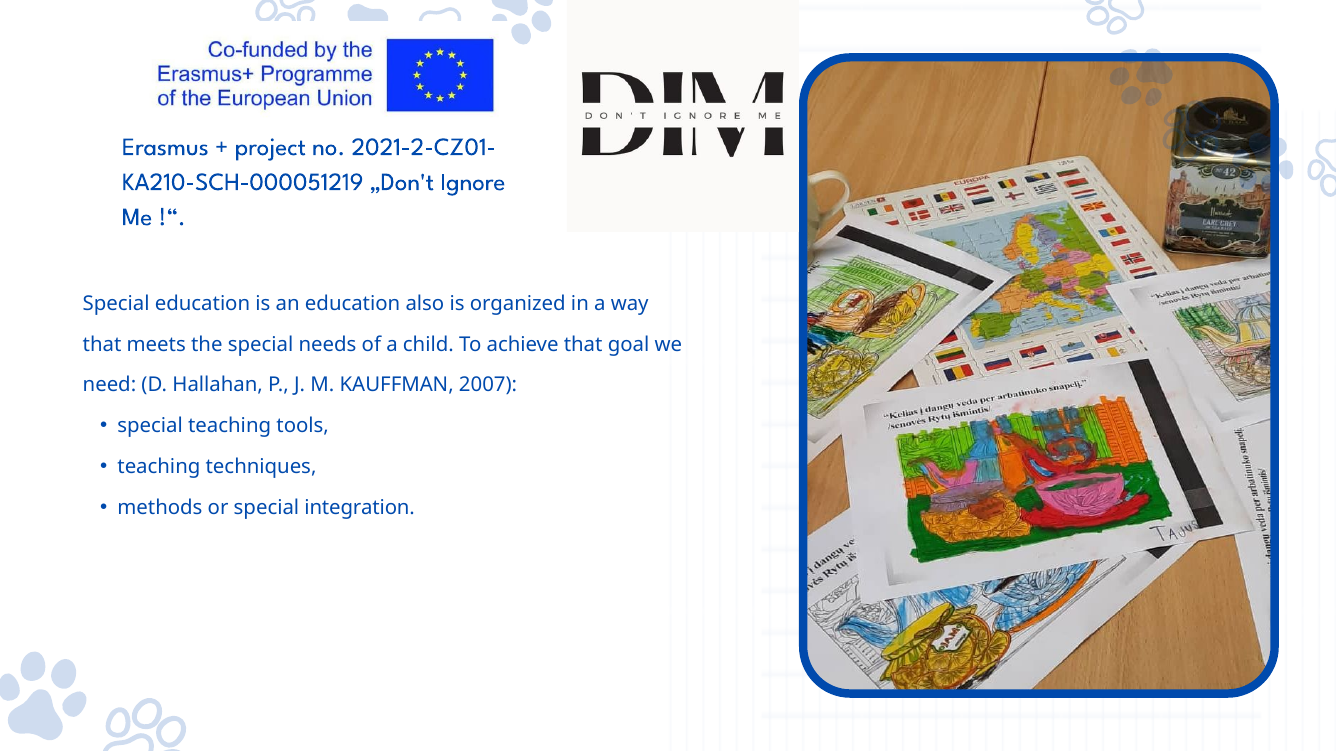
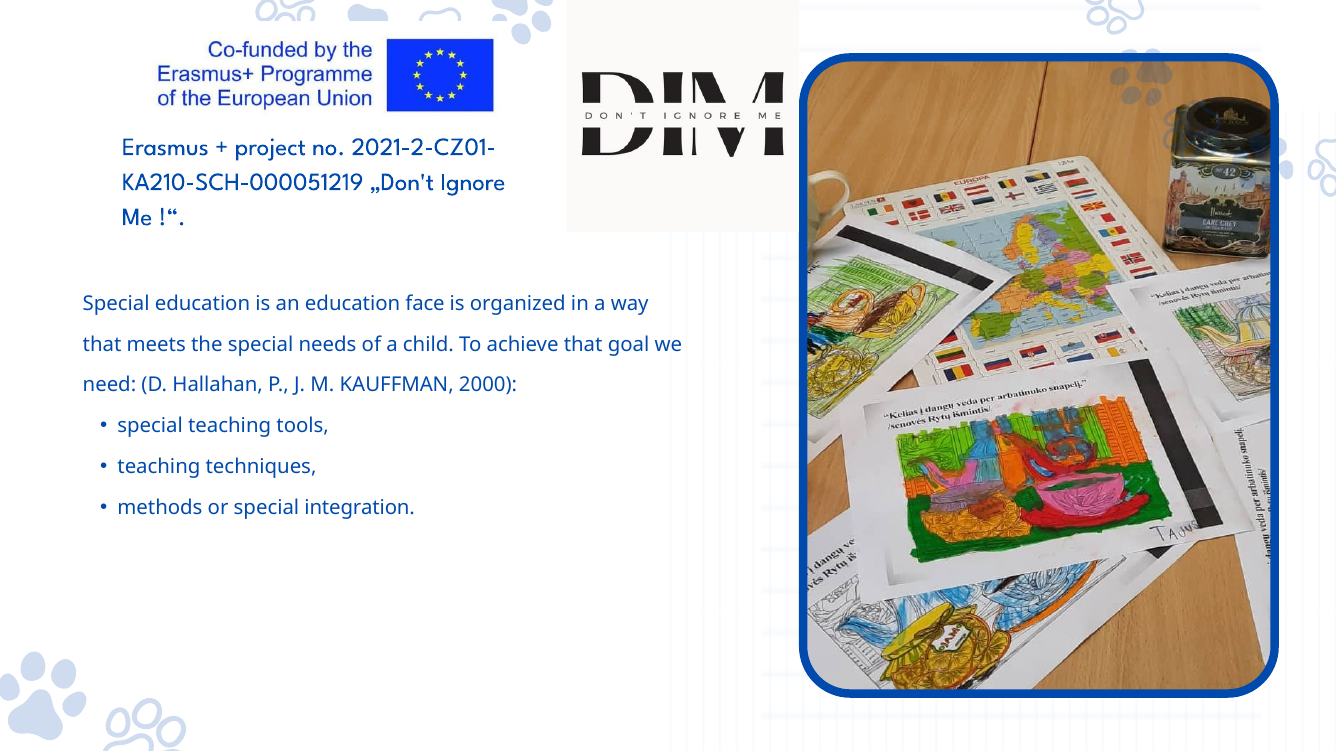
also: also -> face
2007: 2007 -> 2000
